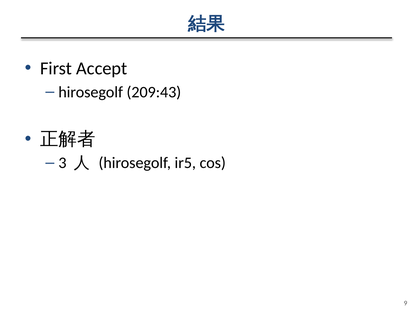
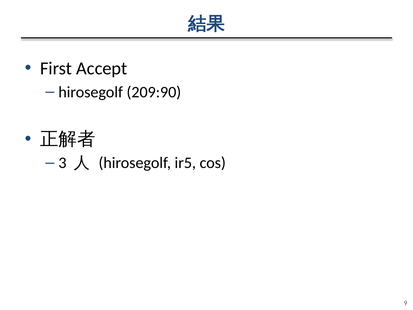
209:43: 209:43 -> 209:90
